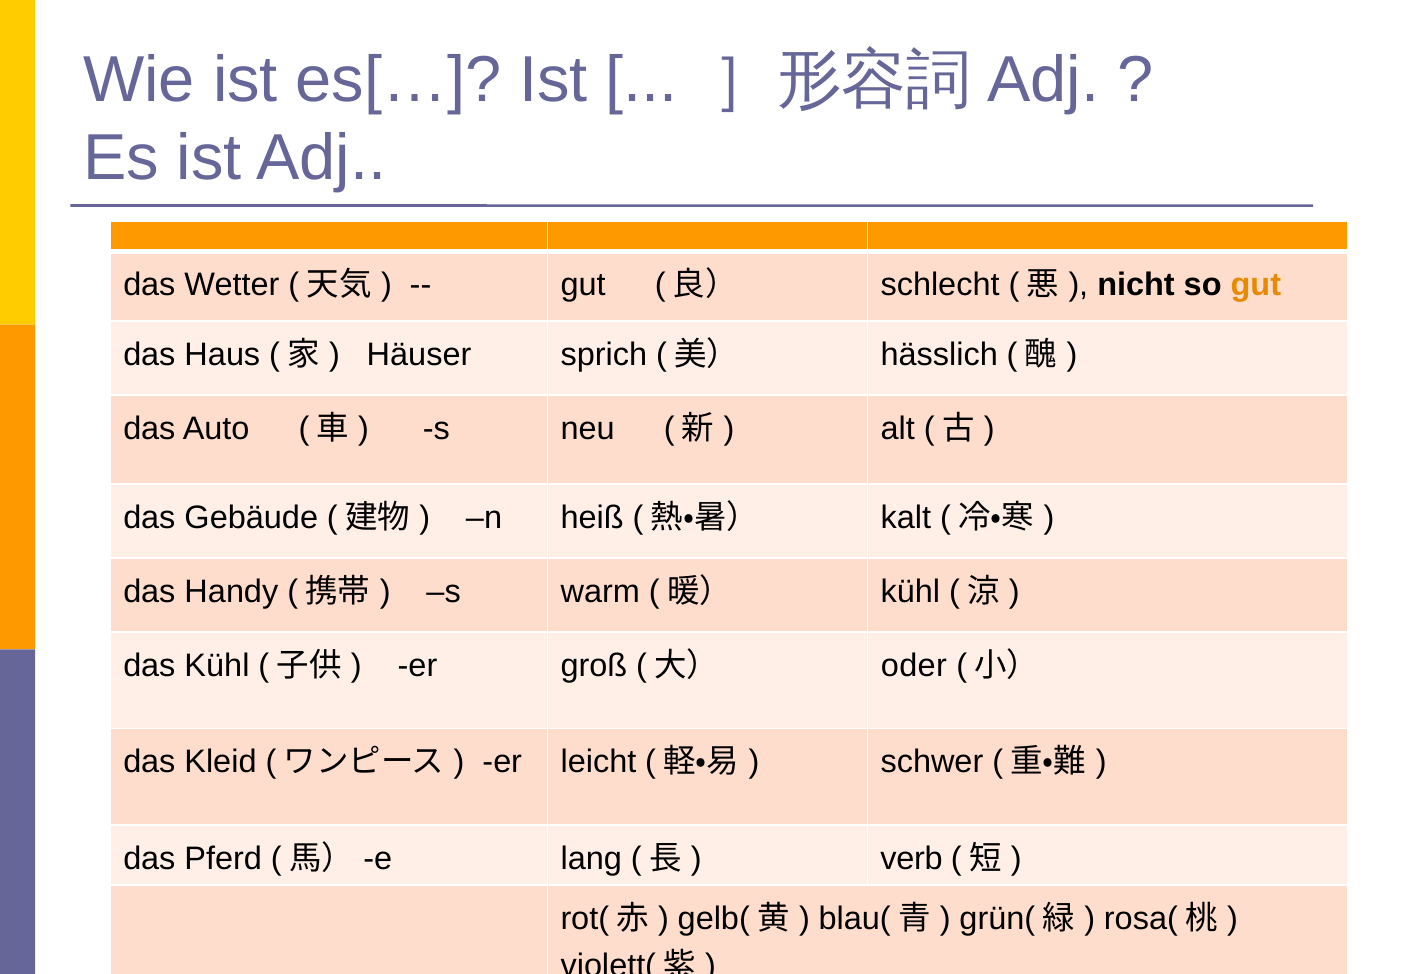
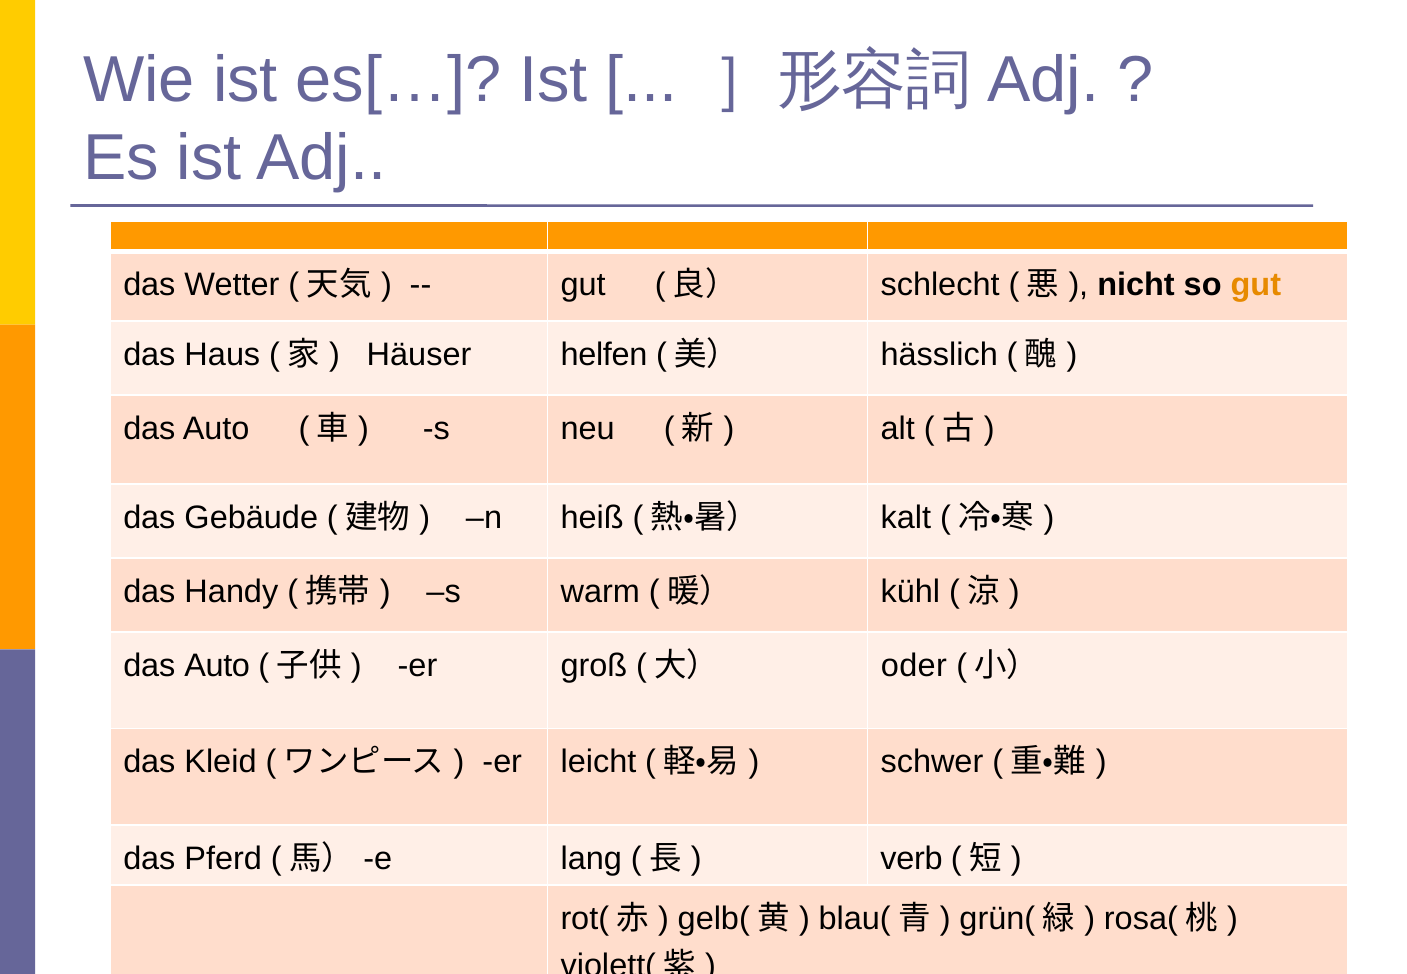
sprich: sprich -> helfen
Kühl at (217, 666): Kühl -> Auto
